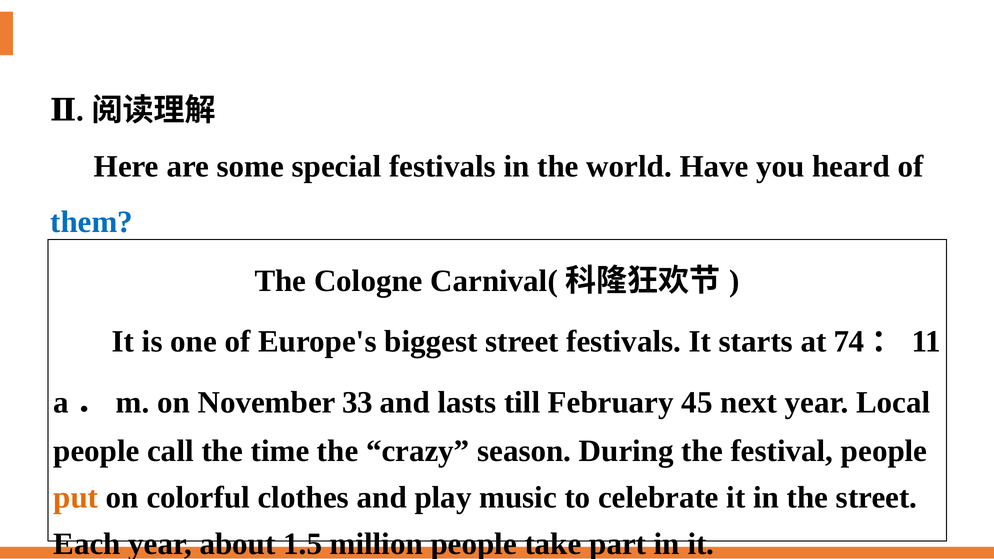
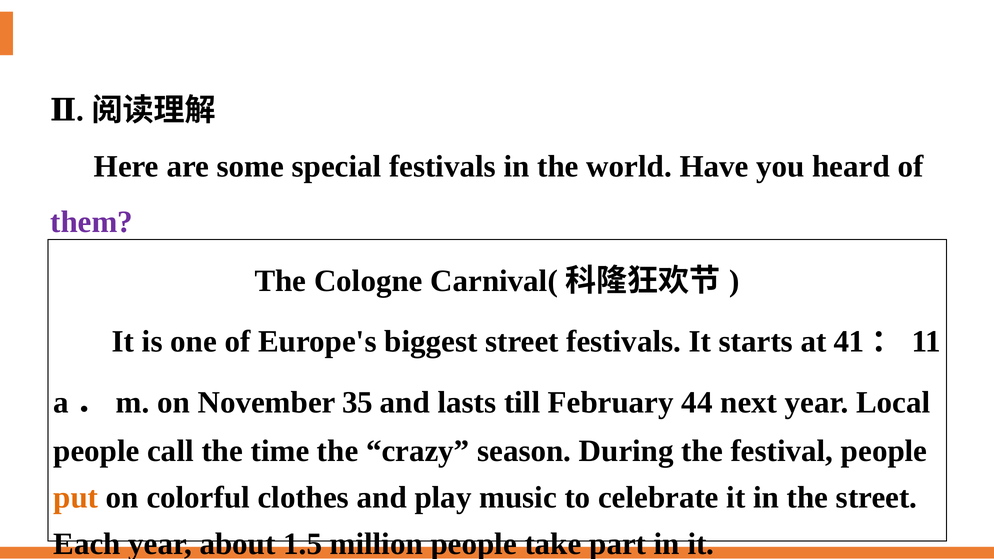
them colour: blue -> purple
74: 74 -> 41
33: 33 -> 35
45: 45 -> 44
